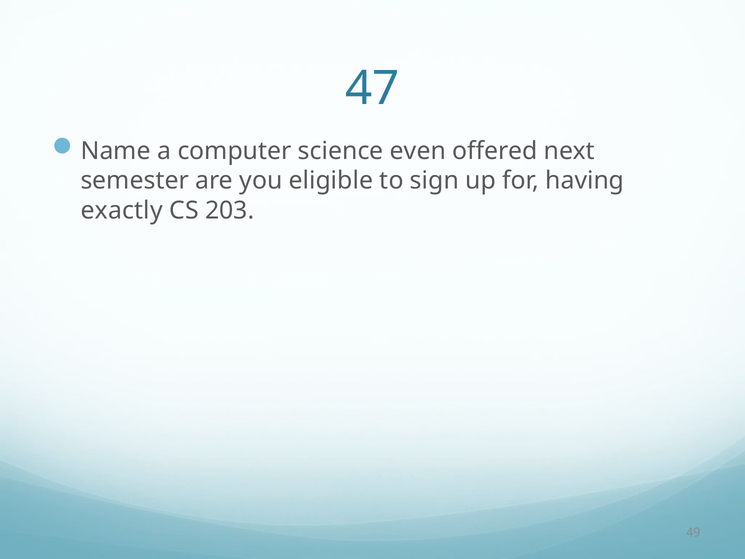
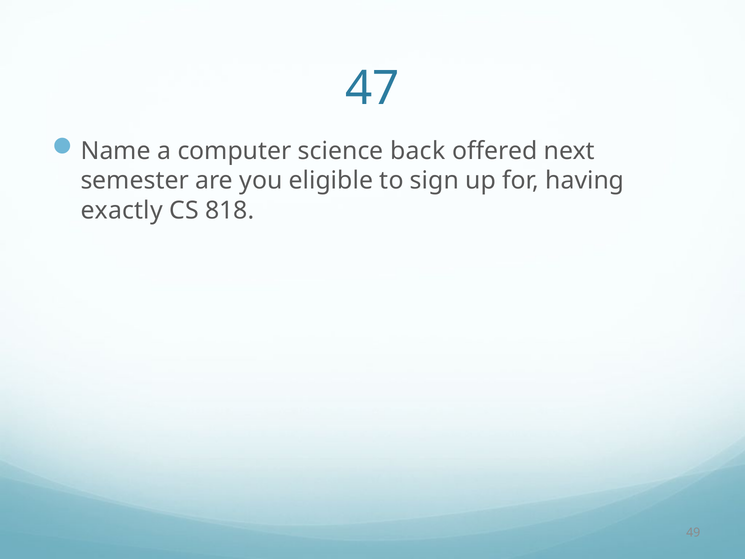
even: even -> back
203: 203 -> 818
